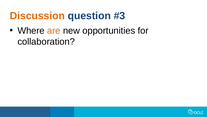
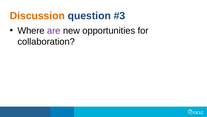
are colour: orange -> purple
